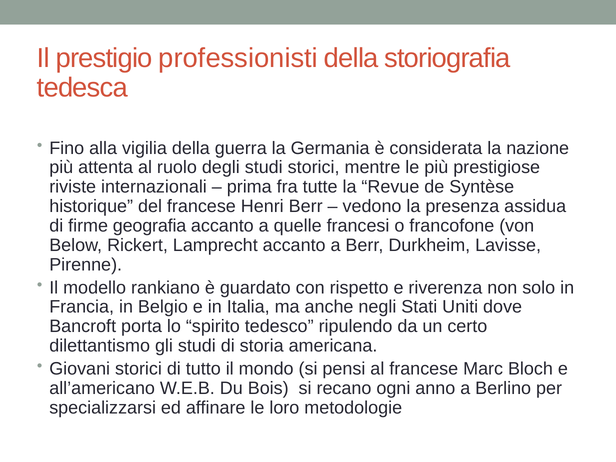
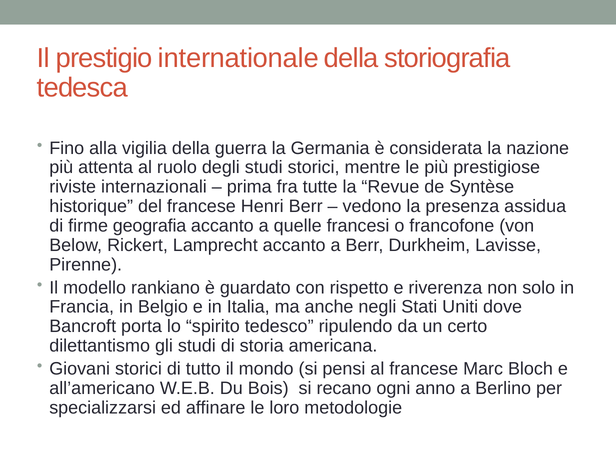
professionisti: professionisti -> internationale
